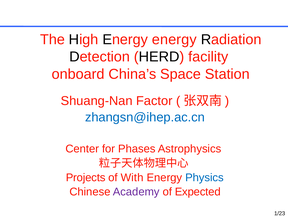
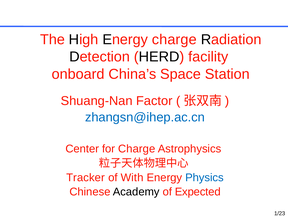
Energy energy: energy -> charge
for Phases: Phases -> Charge
Projects: Projects -> Tracker
Academy colour: purple -> black
